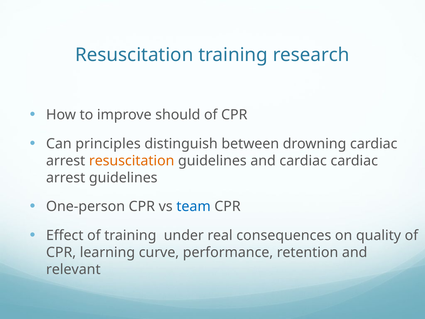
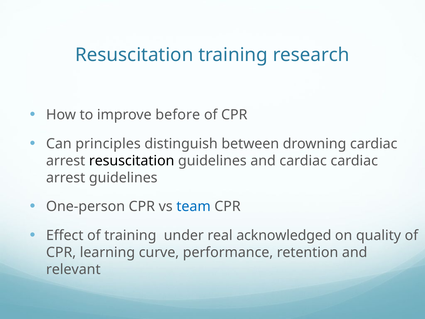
should: should -> before
resuscitation at (132, 161) colour: orange -> black
consequences: consequences -> acknowledged
